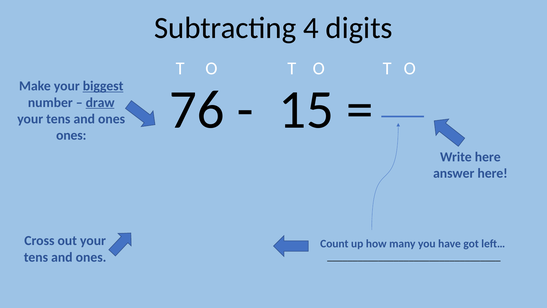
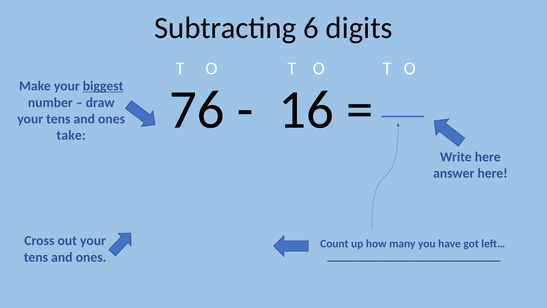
4: 4 -> 6
15: 15 -> 16
draw underline: present -> none
ones at (71, 135): ones -> take
